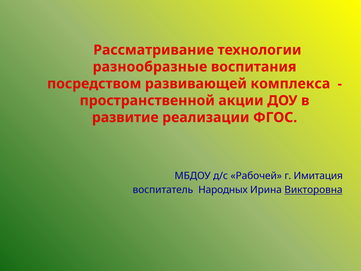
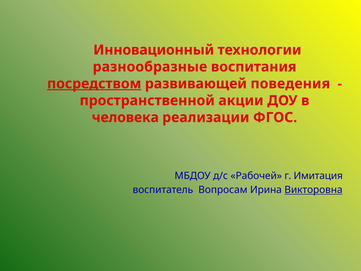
Рассматривание: Рассматривание -> Инновационный
посредством underline: none -> present
комплекса: комплекса -> поведения
развитие: развитие -> человека
Народных: Народных -> Вопросам
